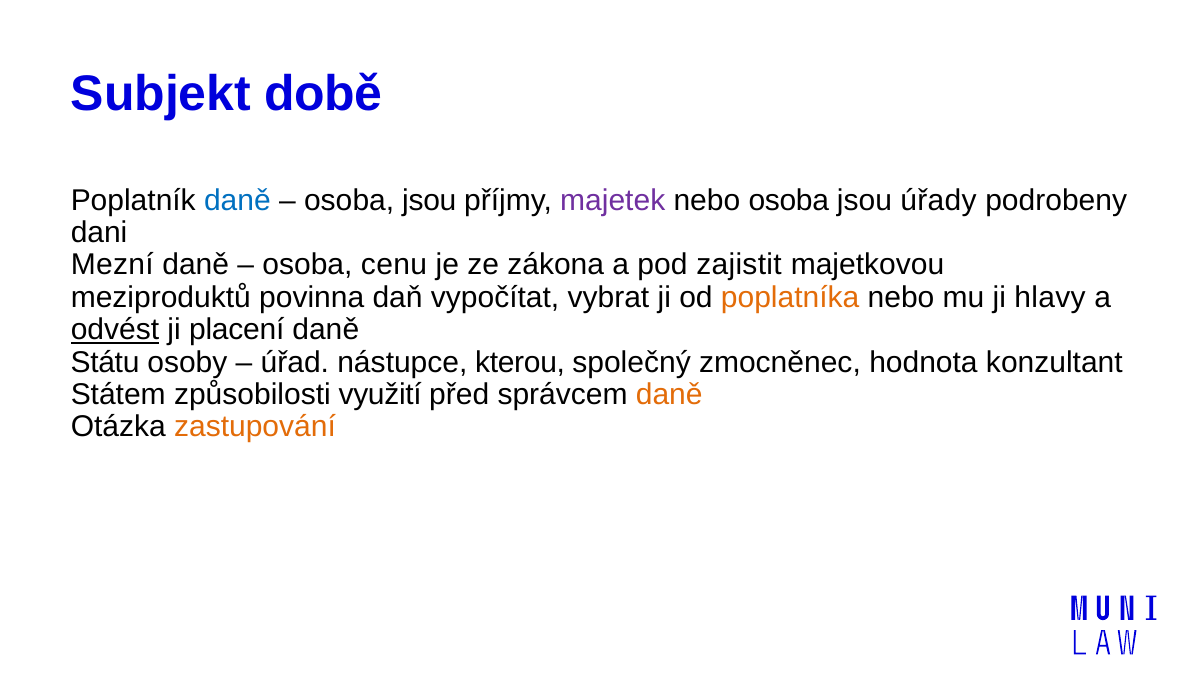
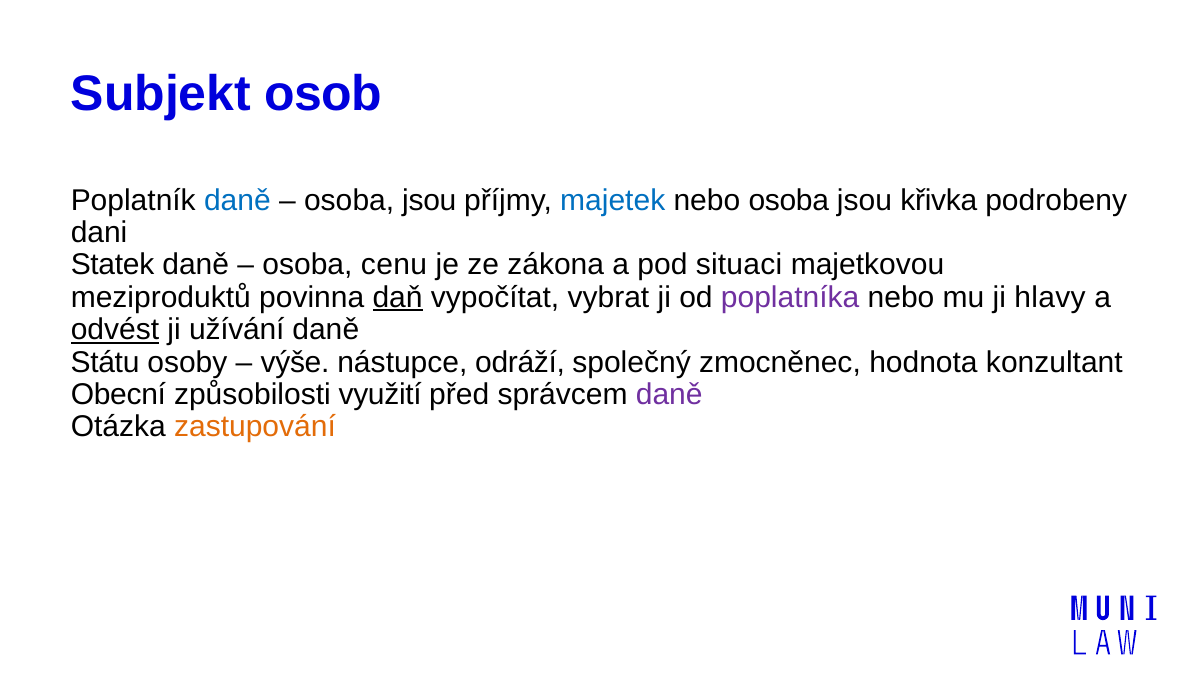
době: době -> osob
majetek colour: purple -> blue
úřady: úřady -> křivka
Mezní: Mezní -> Statek
zajistit: zajistit -> situaci
daň underline: none -> present
poplatníka colour: orange -> purple
placení: placení -> užívání
úřad: úřad -> výše
kterou: kterou -> odráží
Státem: Státem -> Obecní
daně at (669, 395) colour: orange -> purple
